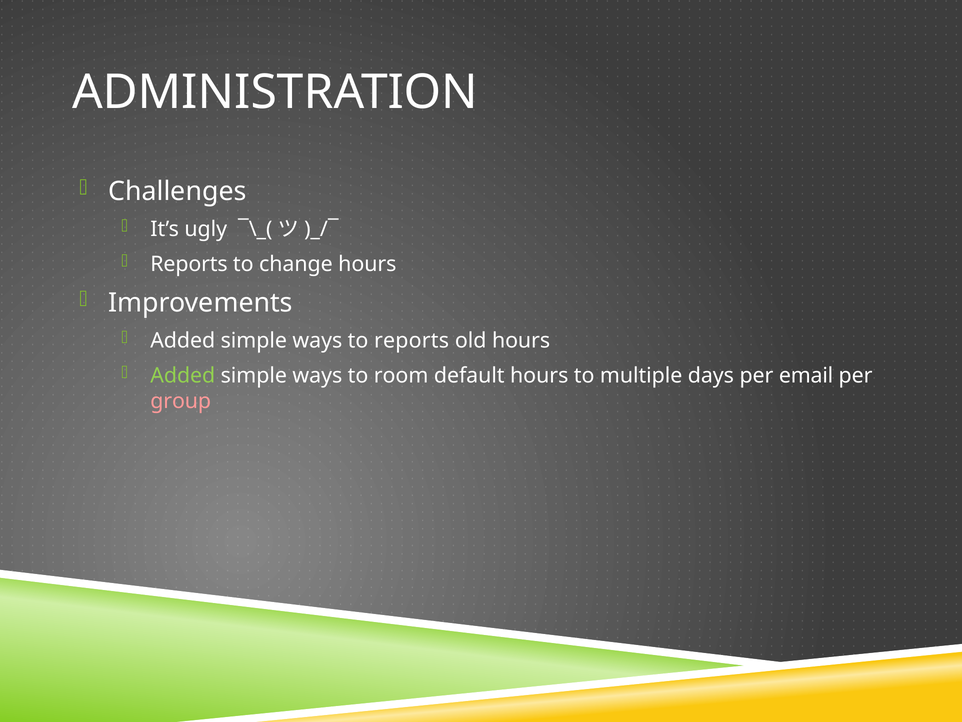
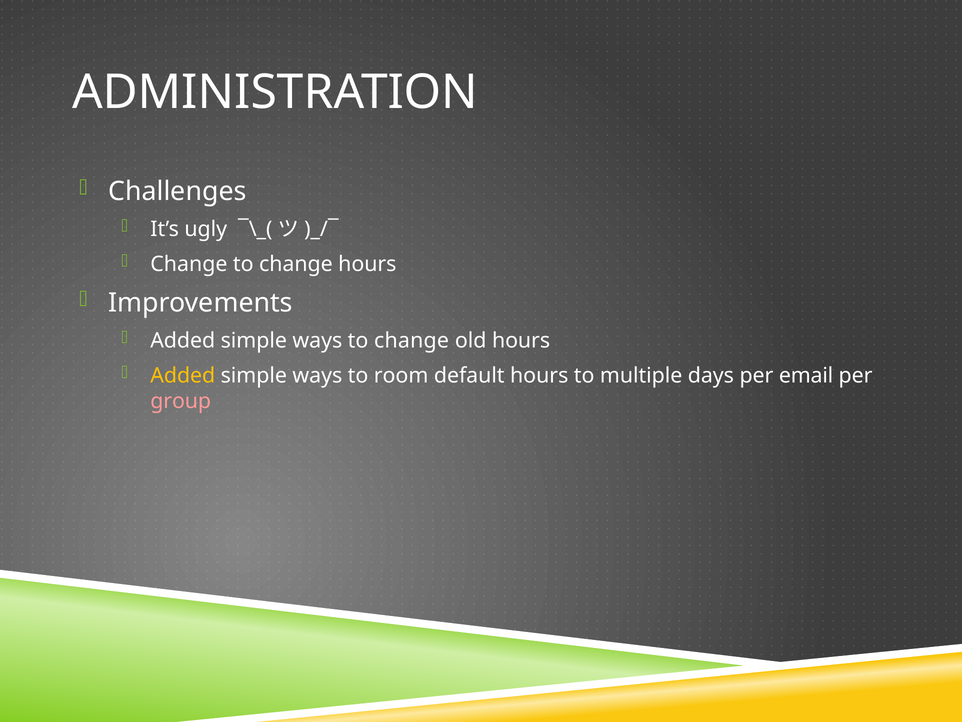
Reports at (189, 264): Reports -> Change
ways to reports: reports -> change
Added at (183, 375) colour: light green -> yellow
